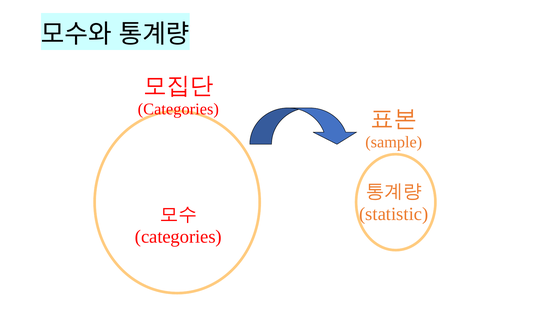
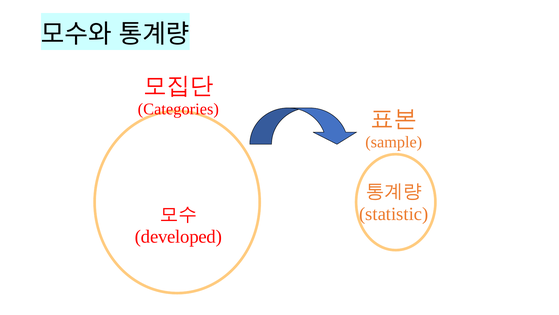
categories at (178, 236): categories -> developed
